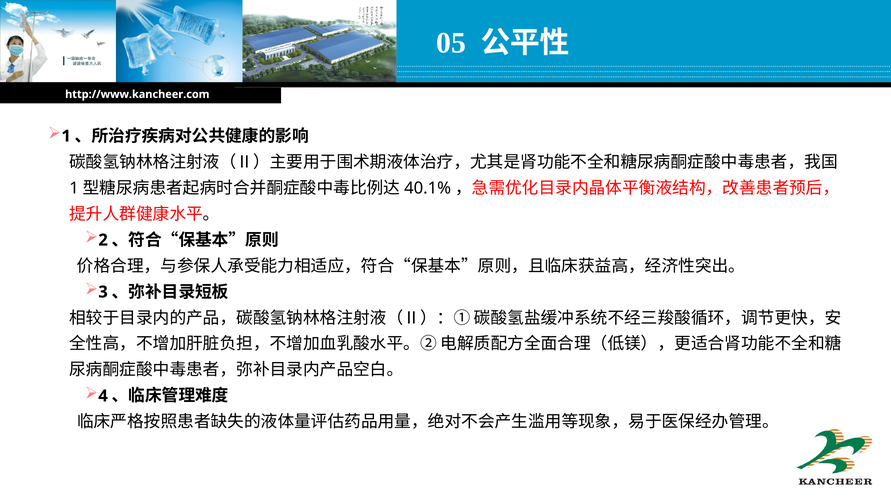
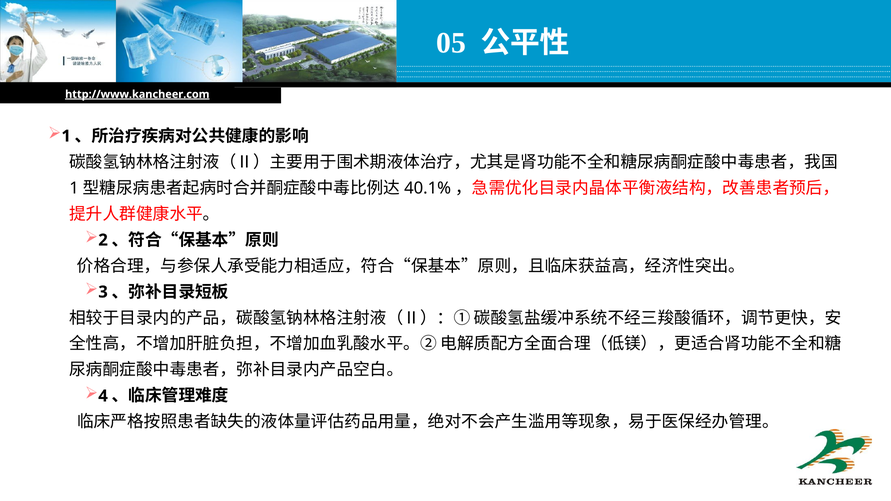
http://www.kancheer.com underline: none -> present
